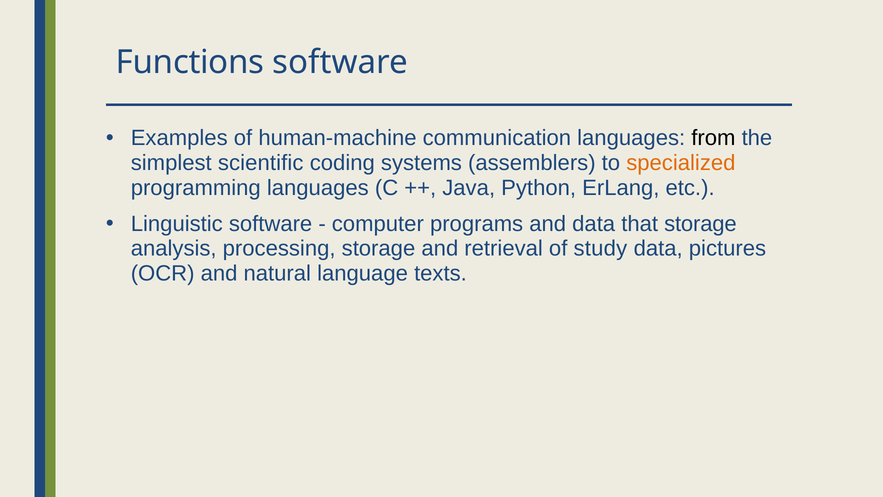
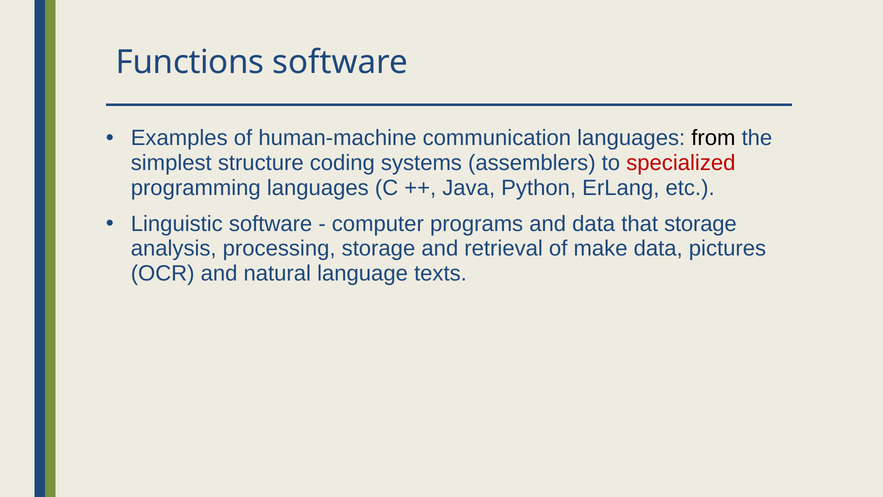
scientific: scientific -> structure
specialized colour: orange -> red
study: study -> make
